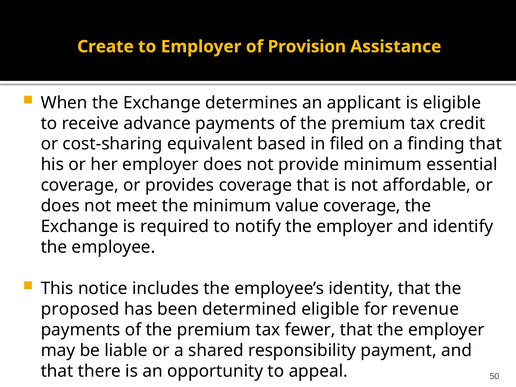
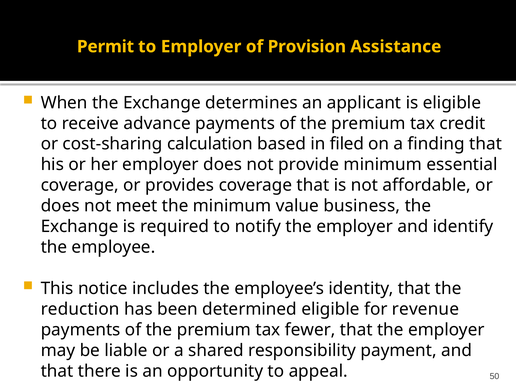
Create: Create -> Permit
equivalent: equivalent -> calculation
value coverage: coverage -> business
proposed: proposed -> reduction
